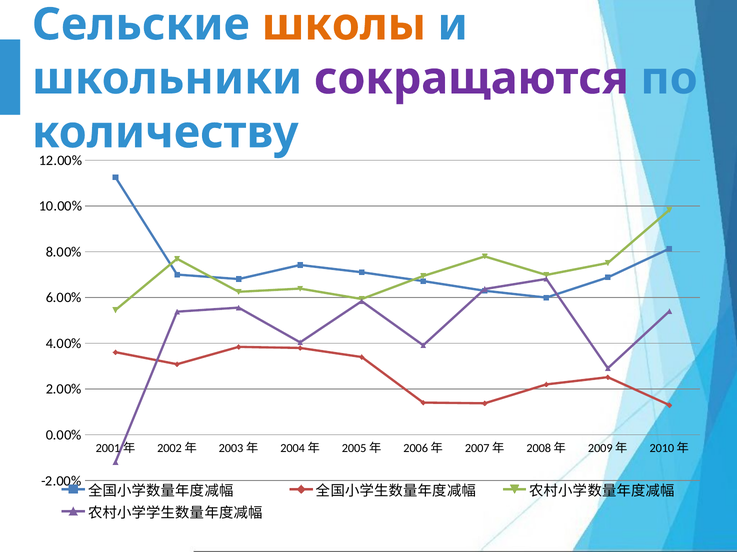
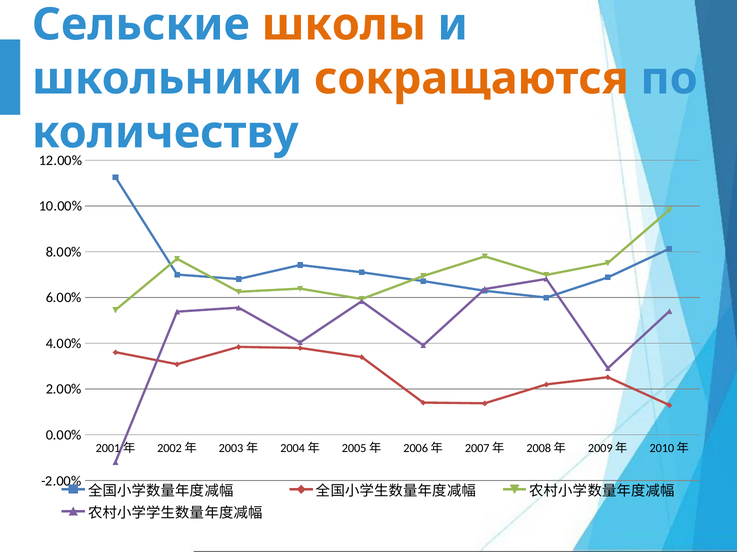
сокращаются colour: purple -> orange
